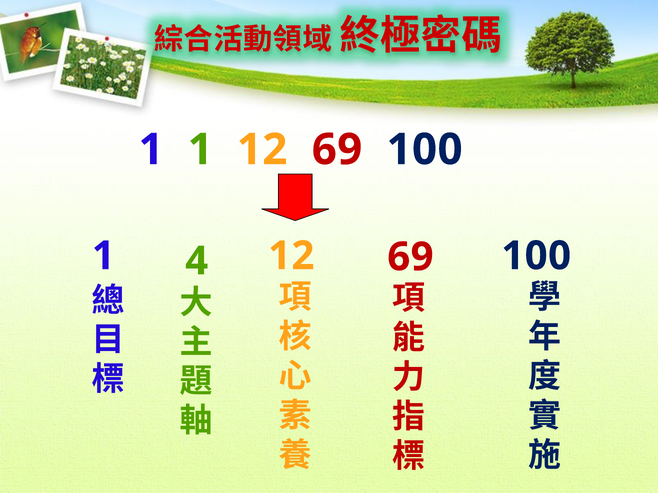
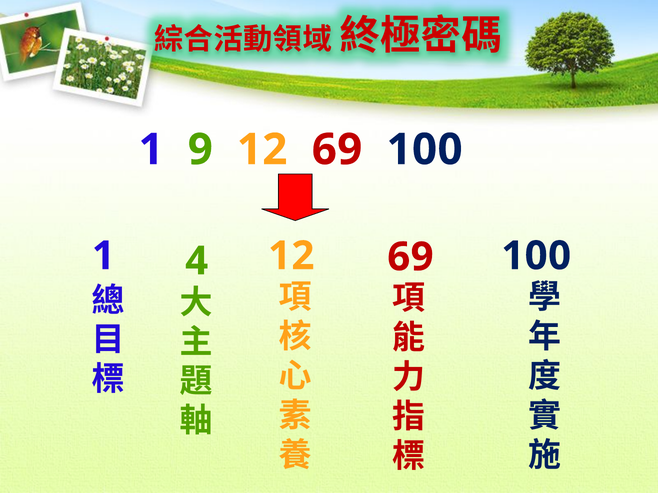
1 1: 1 -> 9
